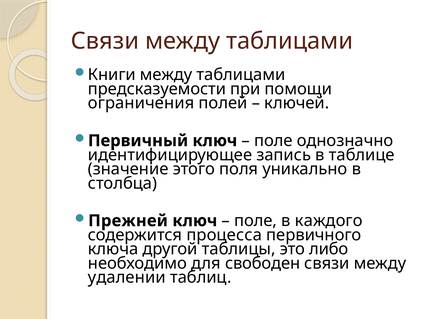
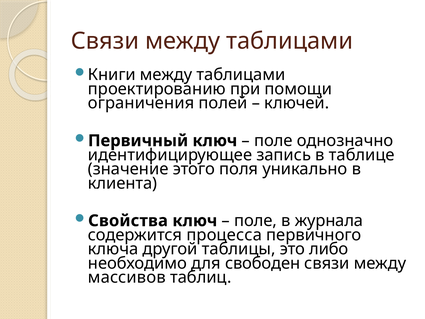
предсказуемости: предсказуемости -> проектированию
столбца: столбца -> клиента
Прежней: Прежней -> Свойства
каждого: каждого -> журнала
удалении: удалении -> массивов
